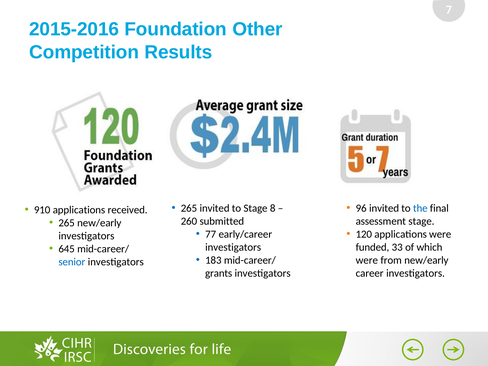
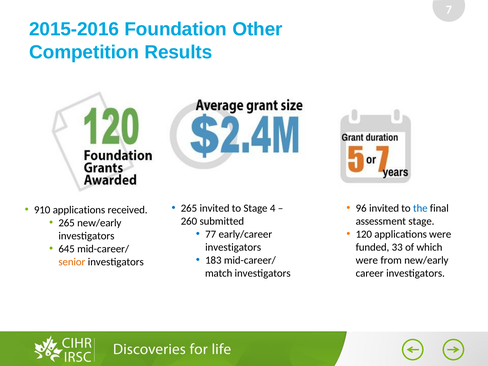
8: 8 -> 4
senior colour: blue -> orange
grants: grants -> match
